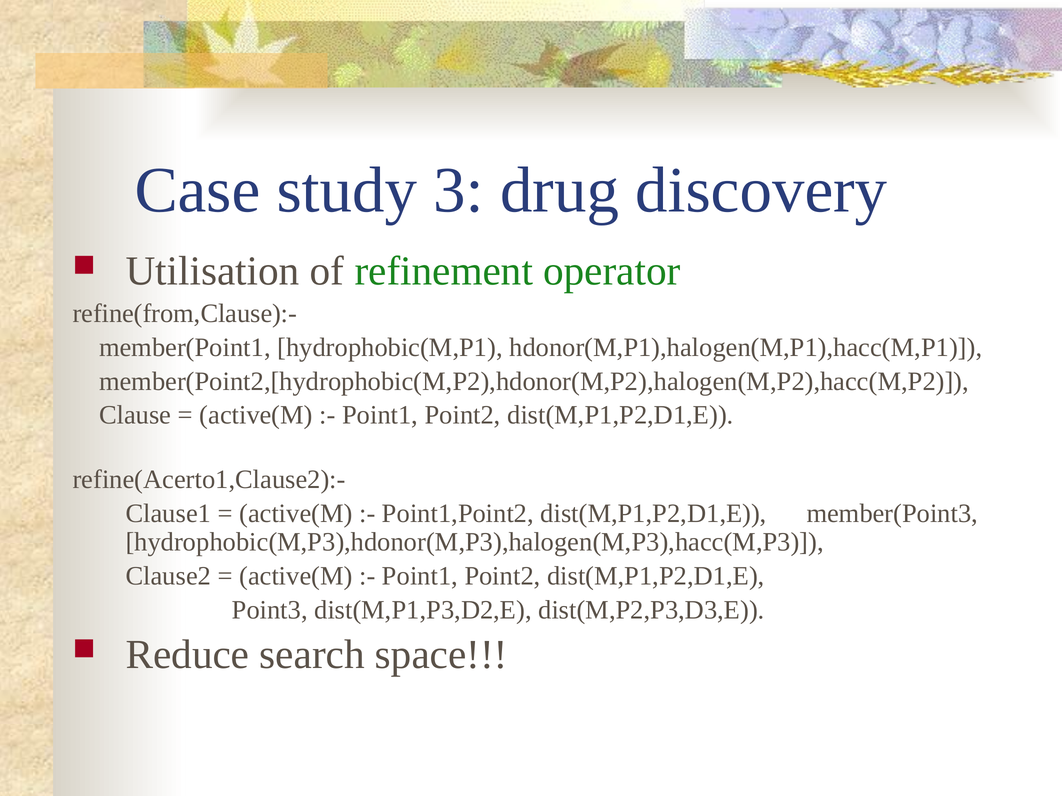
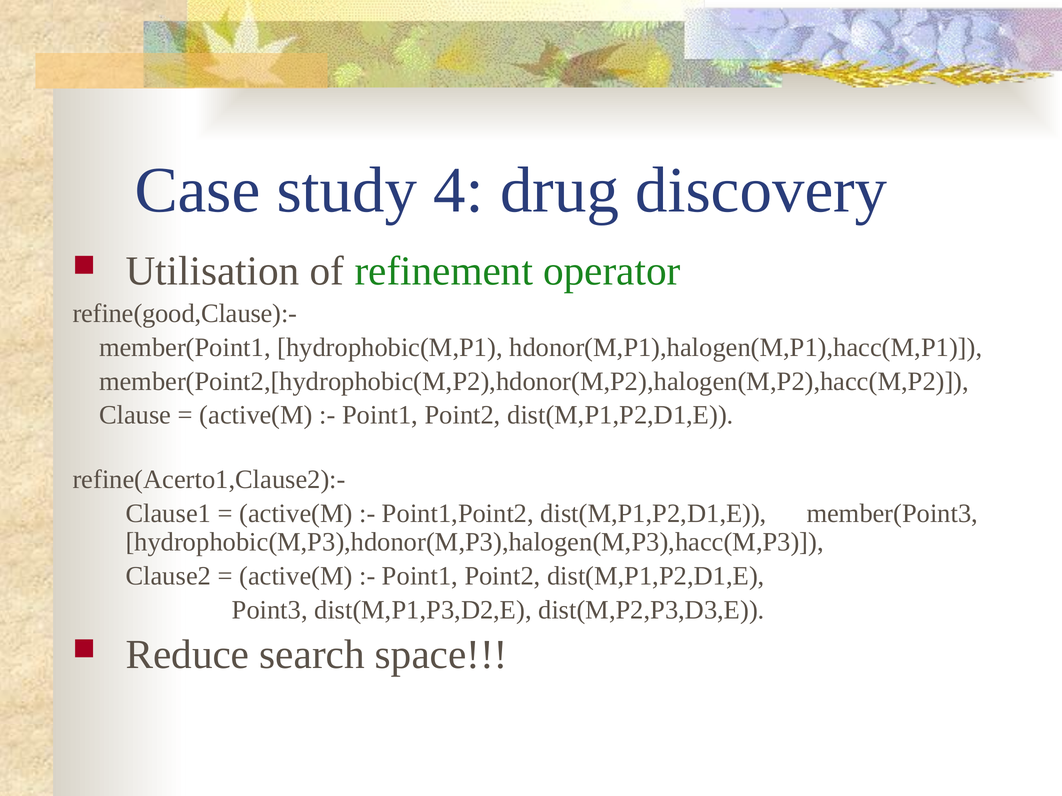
3: 3 -> 4
refine(from,Clause):-: refine(from,Clause):- -> refine(good,Clause):-
